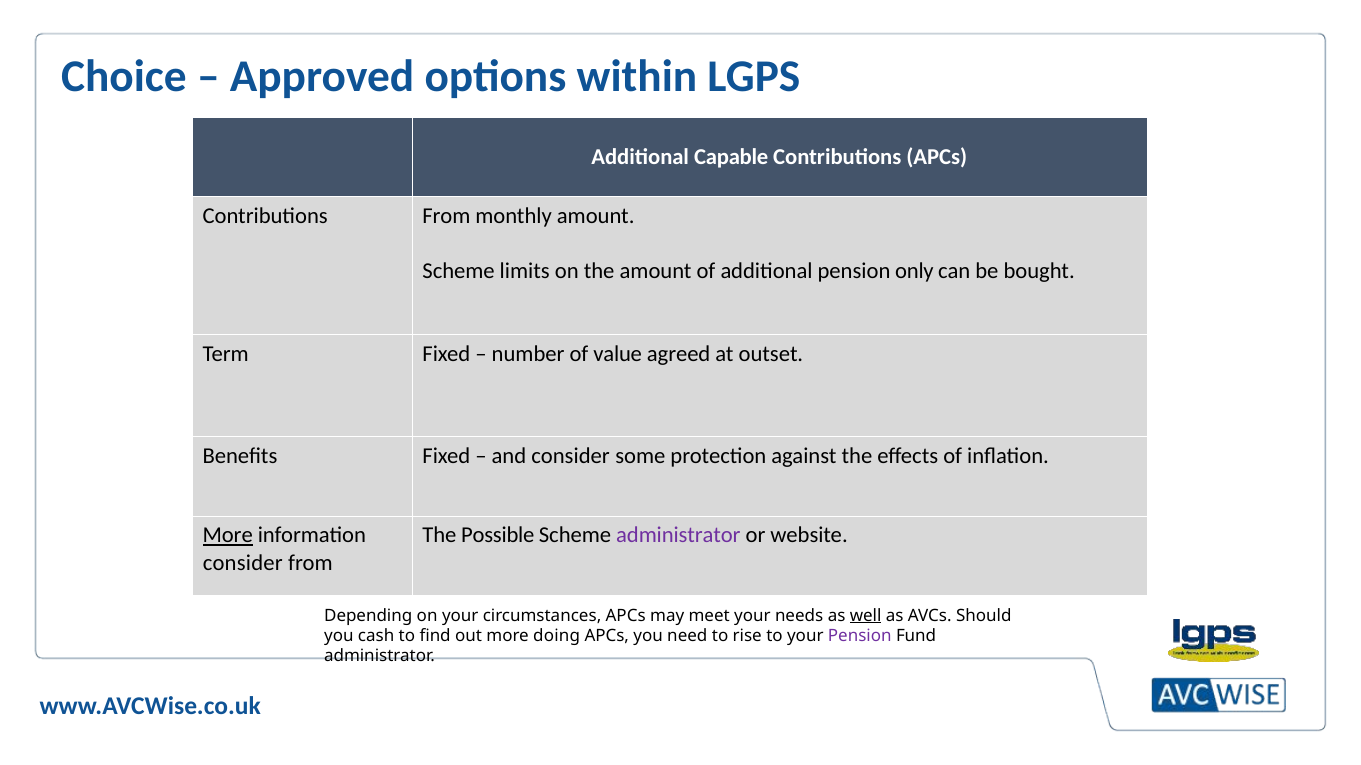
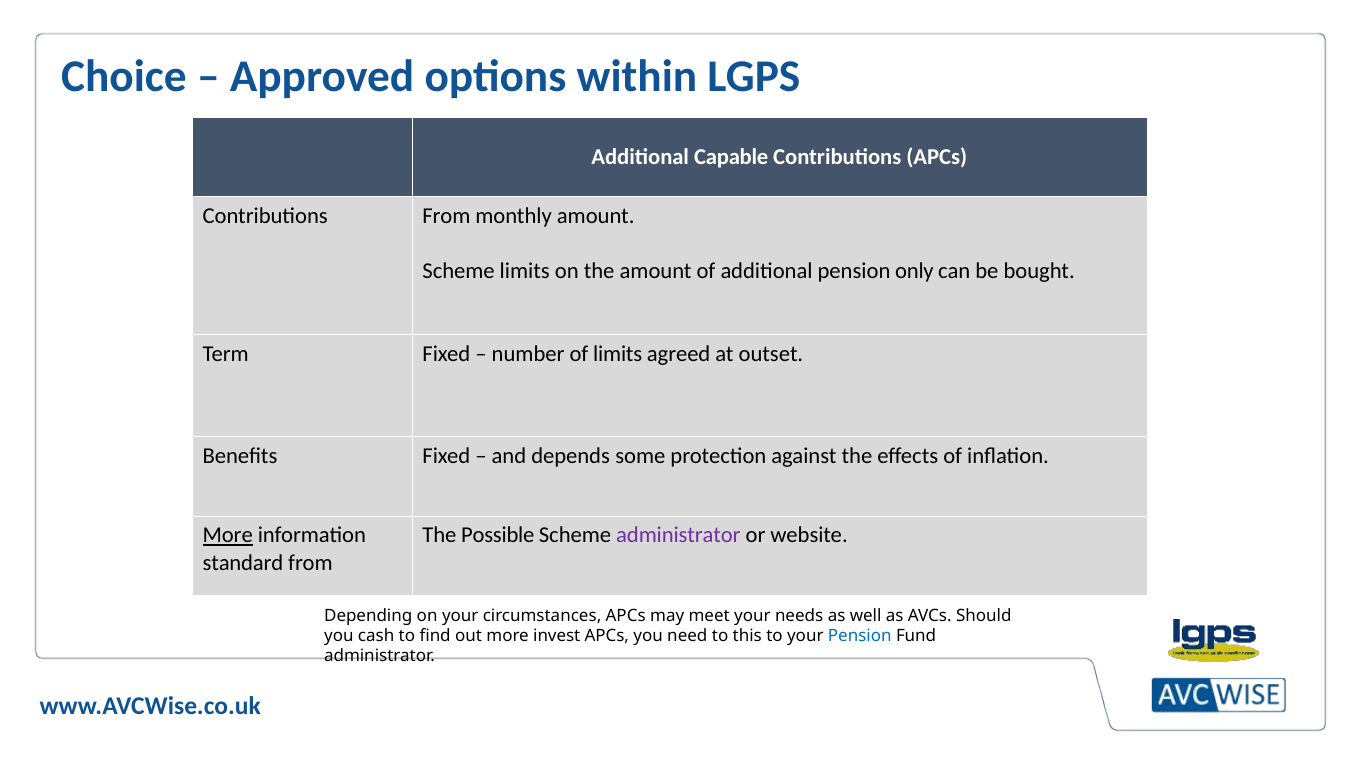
of value: value -> limits
and consider: consider -> depends
consider at (243, 564): consider -> standard
well underline: present -> none
doing: doing -> invest
rise: rise -> this
Pension at (860, 636) colour: purple -> blue
